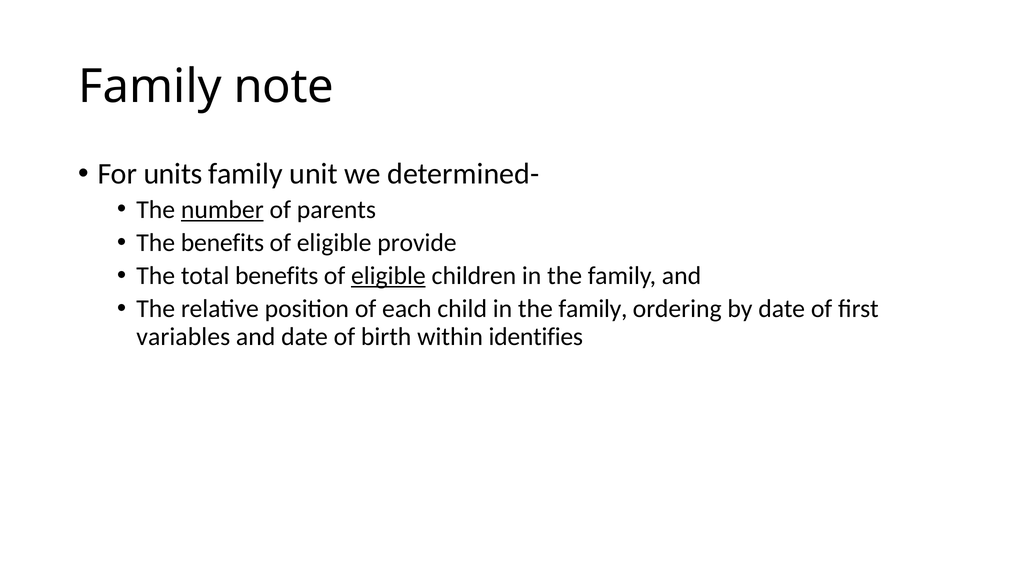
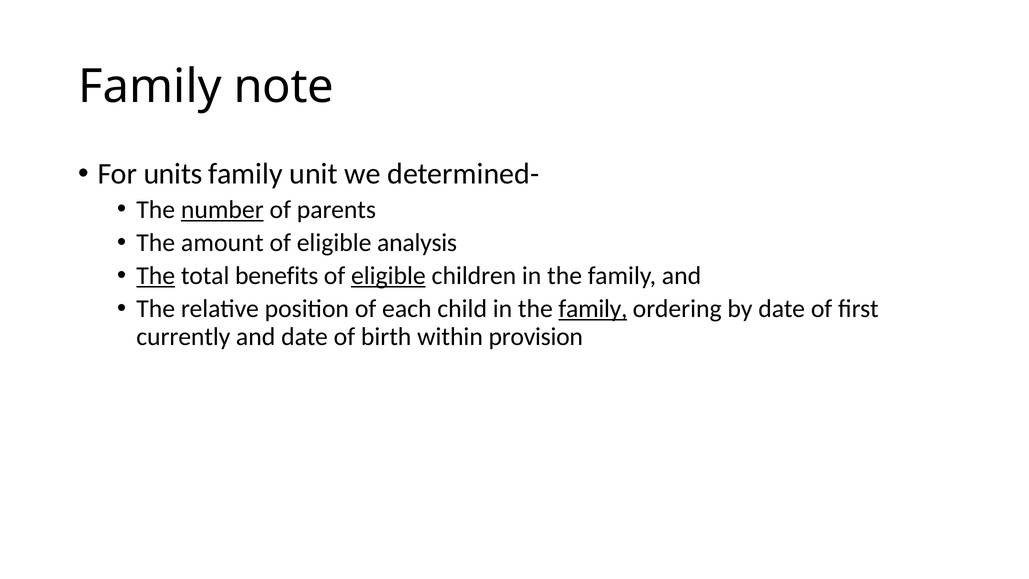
The benefits: benefits -> amount
provide: provide -> analysis
The at (156, 276) underline: none -> present
family at (593, 309) underline: none -> present
variables: variables -> currently
identifies: identifies -> provision
